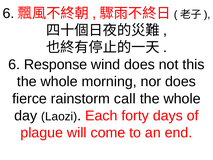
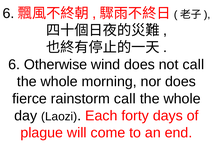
Response: Response -> Otherwise
not this: this -> call
